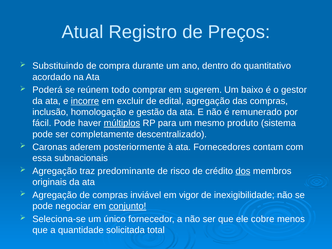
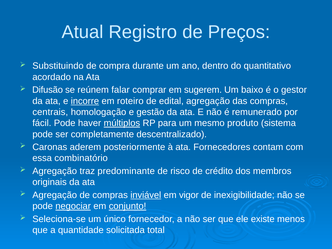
Poderá: Poderá -> Difusão
todo: todo -> falar
excluir: excluir -> roteiro
inclusão: inclusão -> centrais
subnacionais: subnacionais -> combinatório
dos underline: present -> none
inviável underline: none -> present
negociar underline: none -> present
cobre: cobre -> existe
